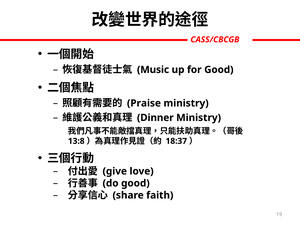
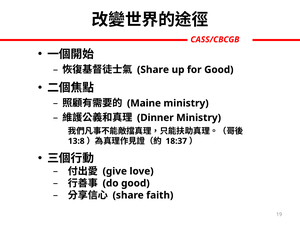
Music at (153, 70): Music -> Share
Praise: Praise -> Maine
